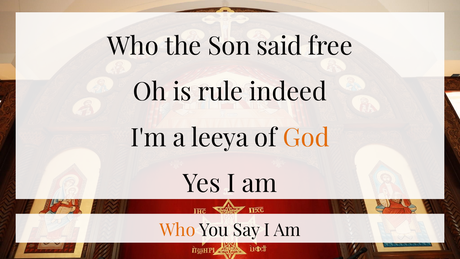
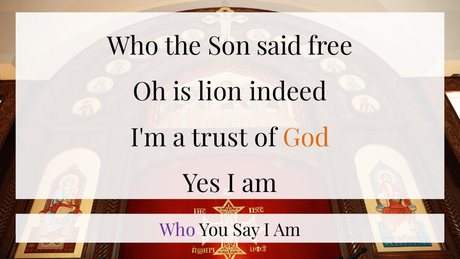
rule: rule -> lion
leeya: leeya -> trust
Who at (177, 230) colour: orange -> purple
